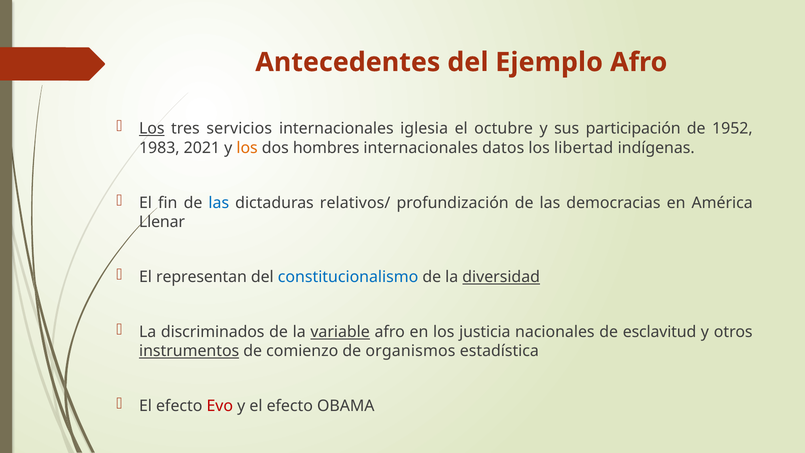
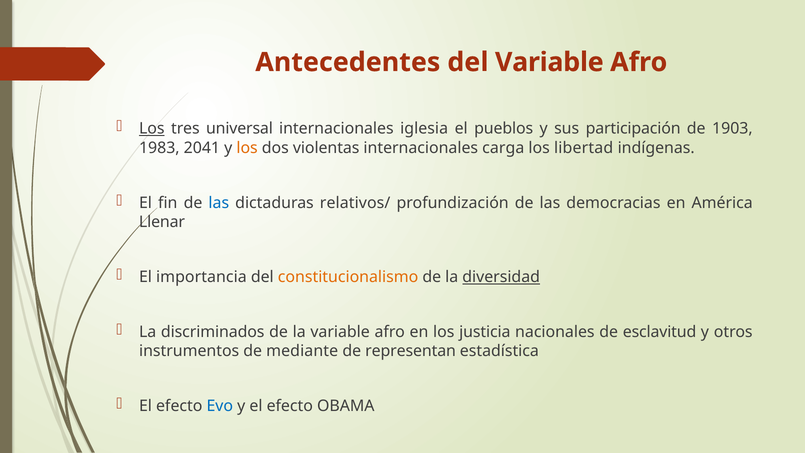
del Ejemplo: Ejemplo -> Variable
servicios: servicios -> universal
octubre: octubre -> pueblos
1952: 1952 -> 1903
2021: 2021 -> 2041
hombres: hombres -> violentas
datos: datos -> carga
representan: representan -> importancia
constitucionalismo colour: blue -> orange
variable at (340, 332) underline: present -> none
instrumentos underline: present -> none
comienzo: comienzo -> mediante
organismos: organismos -> representan
Evo colour: red -> blue
